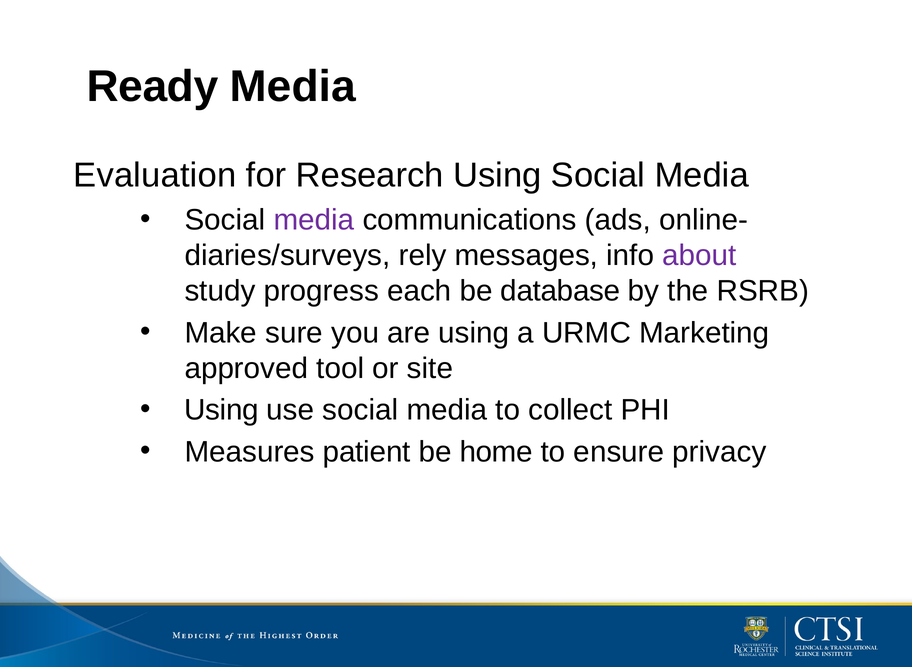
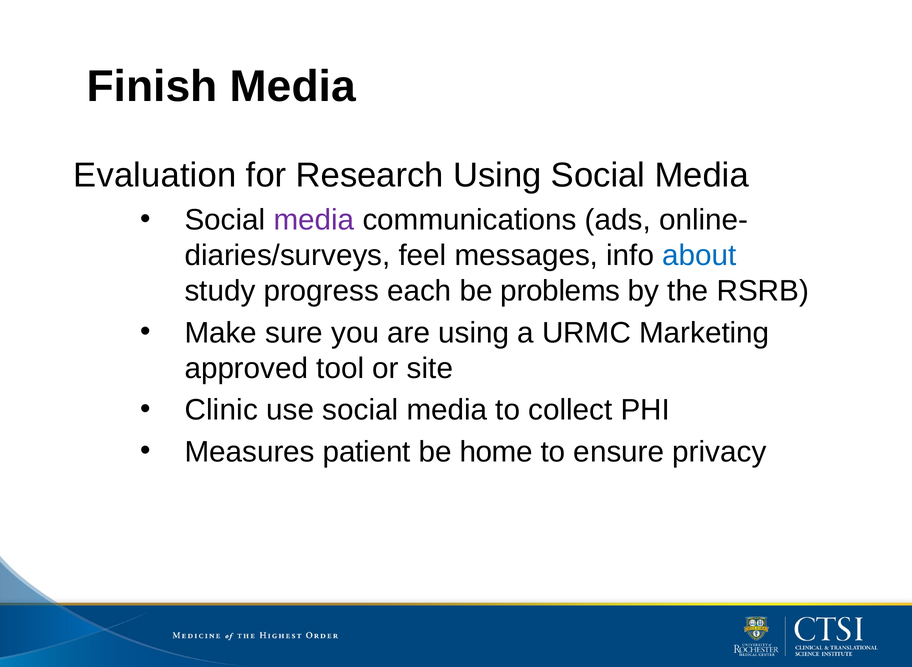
Ready: Ready -> Finish
rely: rely -> feel
about colour: purple -> blue
database: database -> problems
Using at (222, 410): Using -> Clinic
